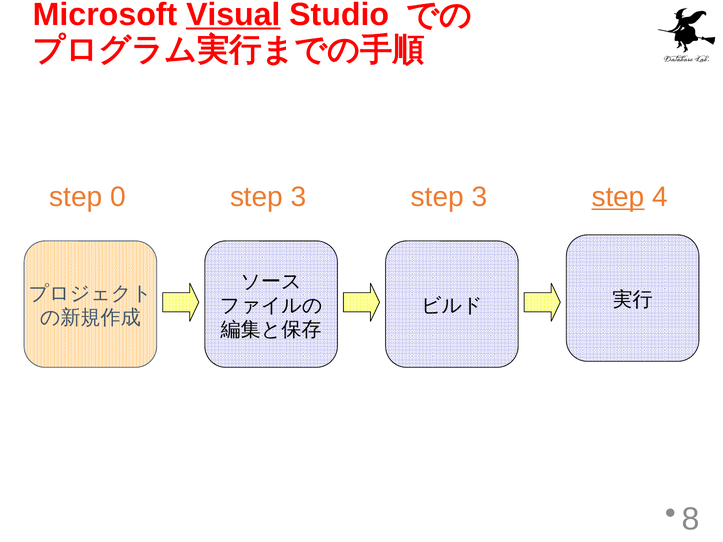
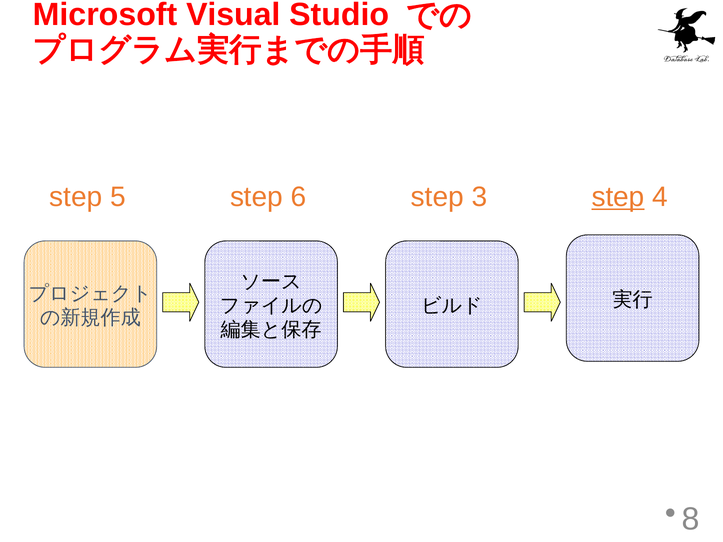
Visual underline: present -> none
0: 0 -> 5
3 at (299, 197): 3 -> 6
